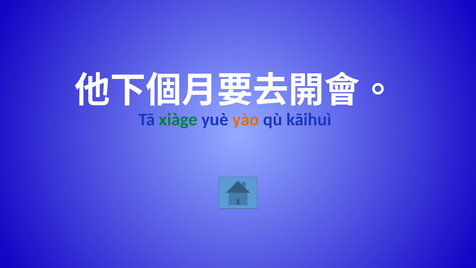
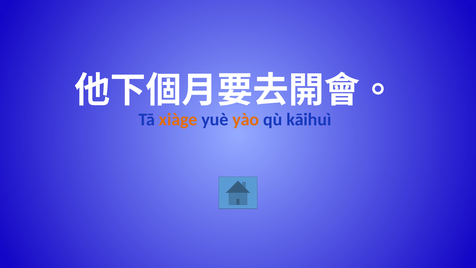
xiàge colour: green -> orange
